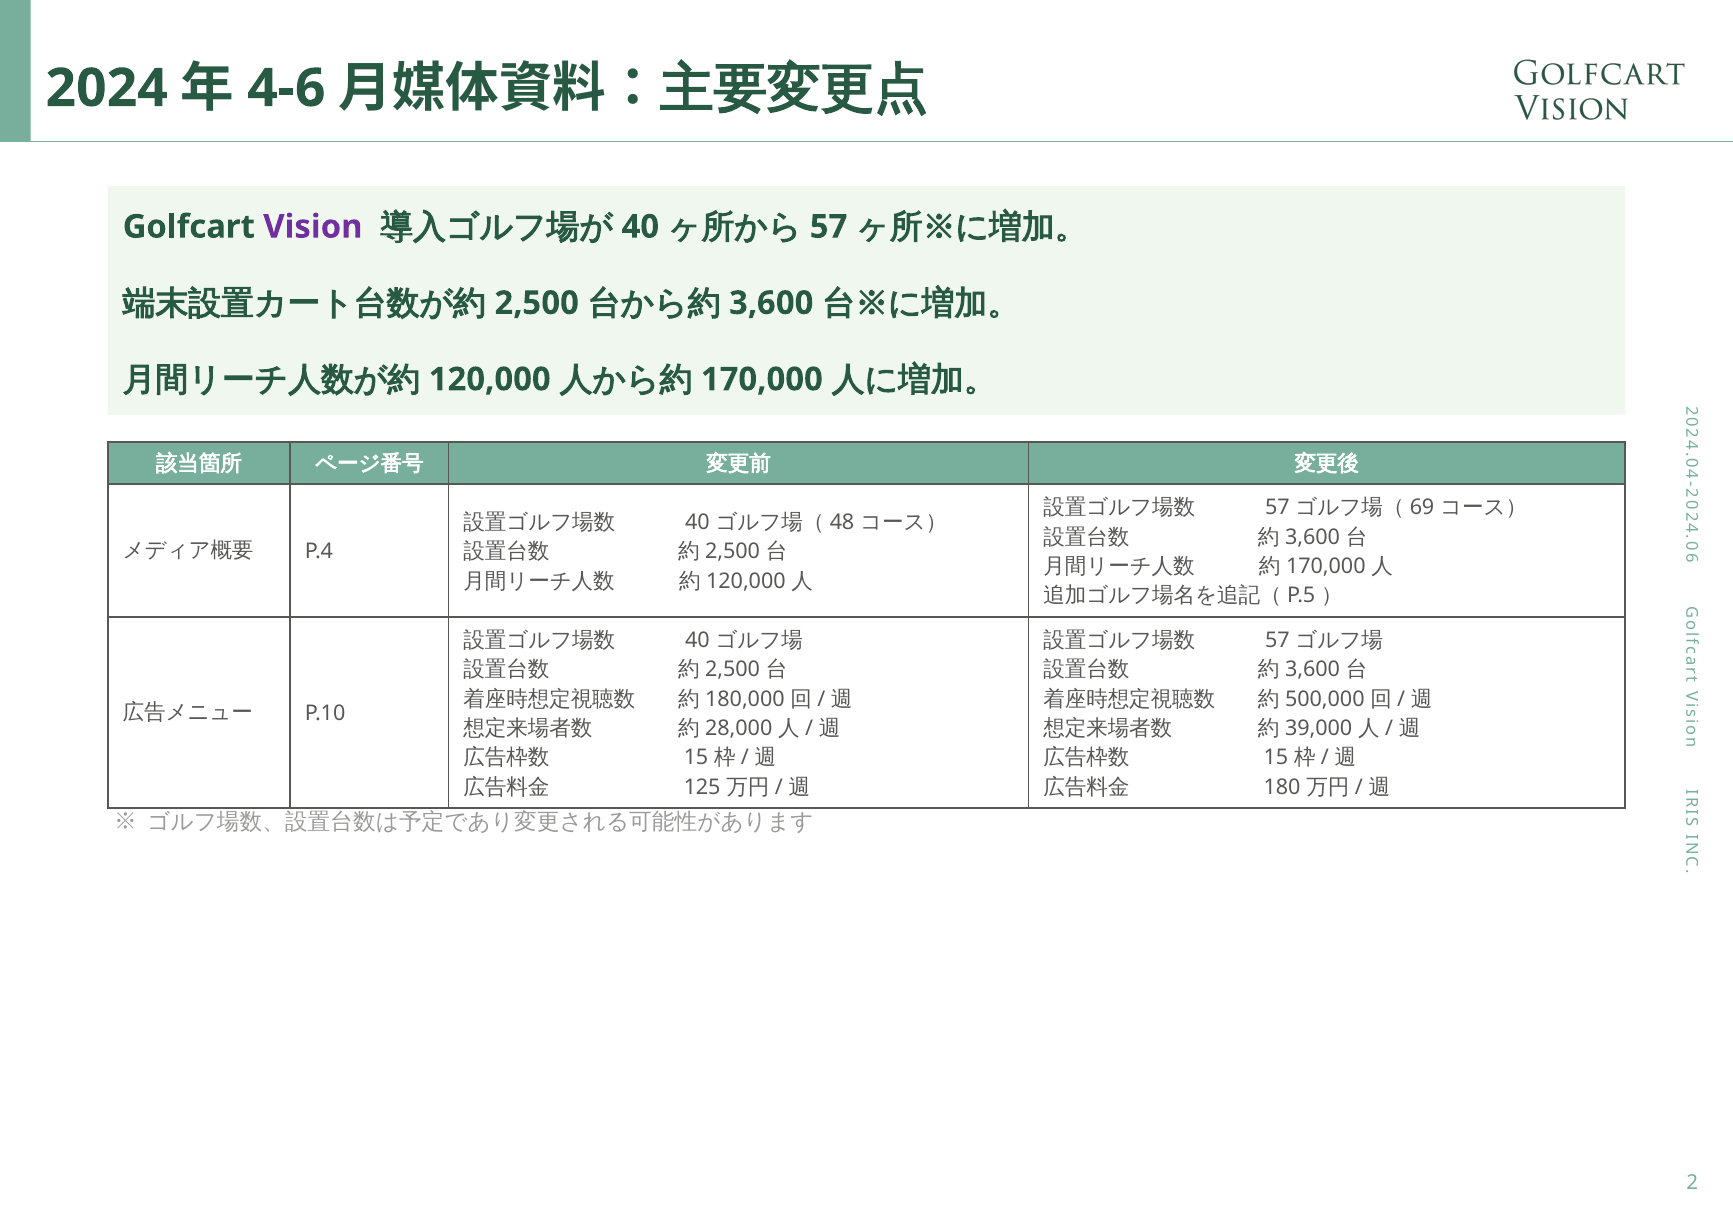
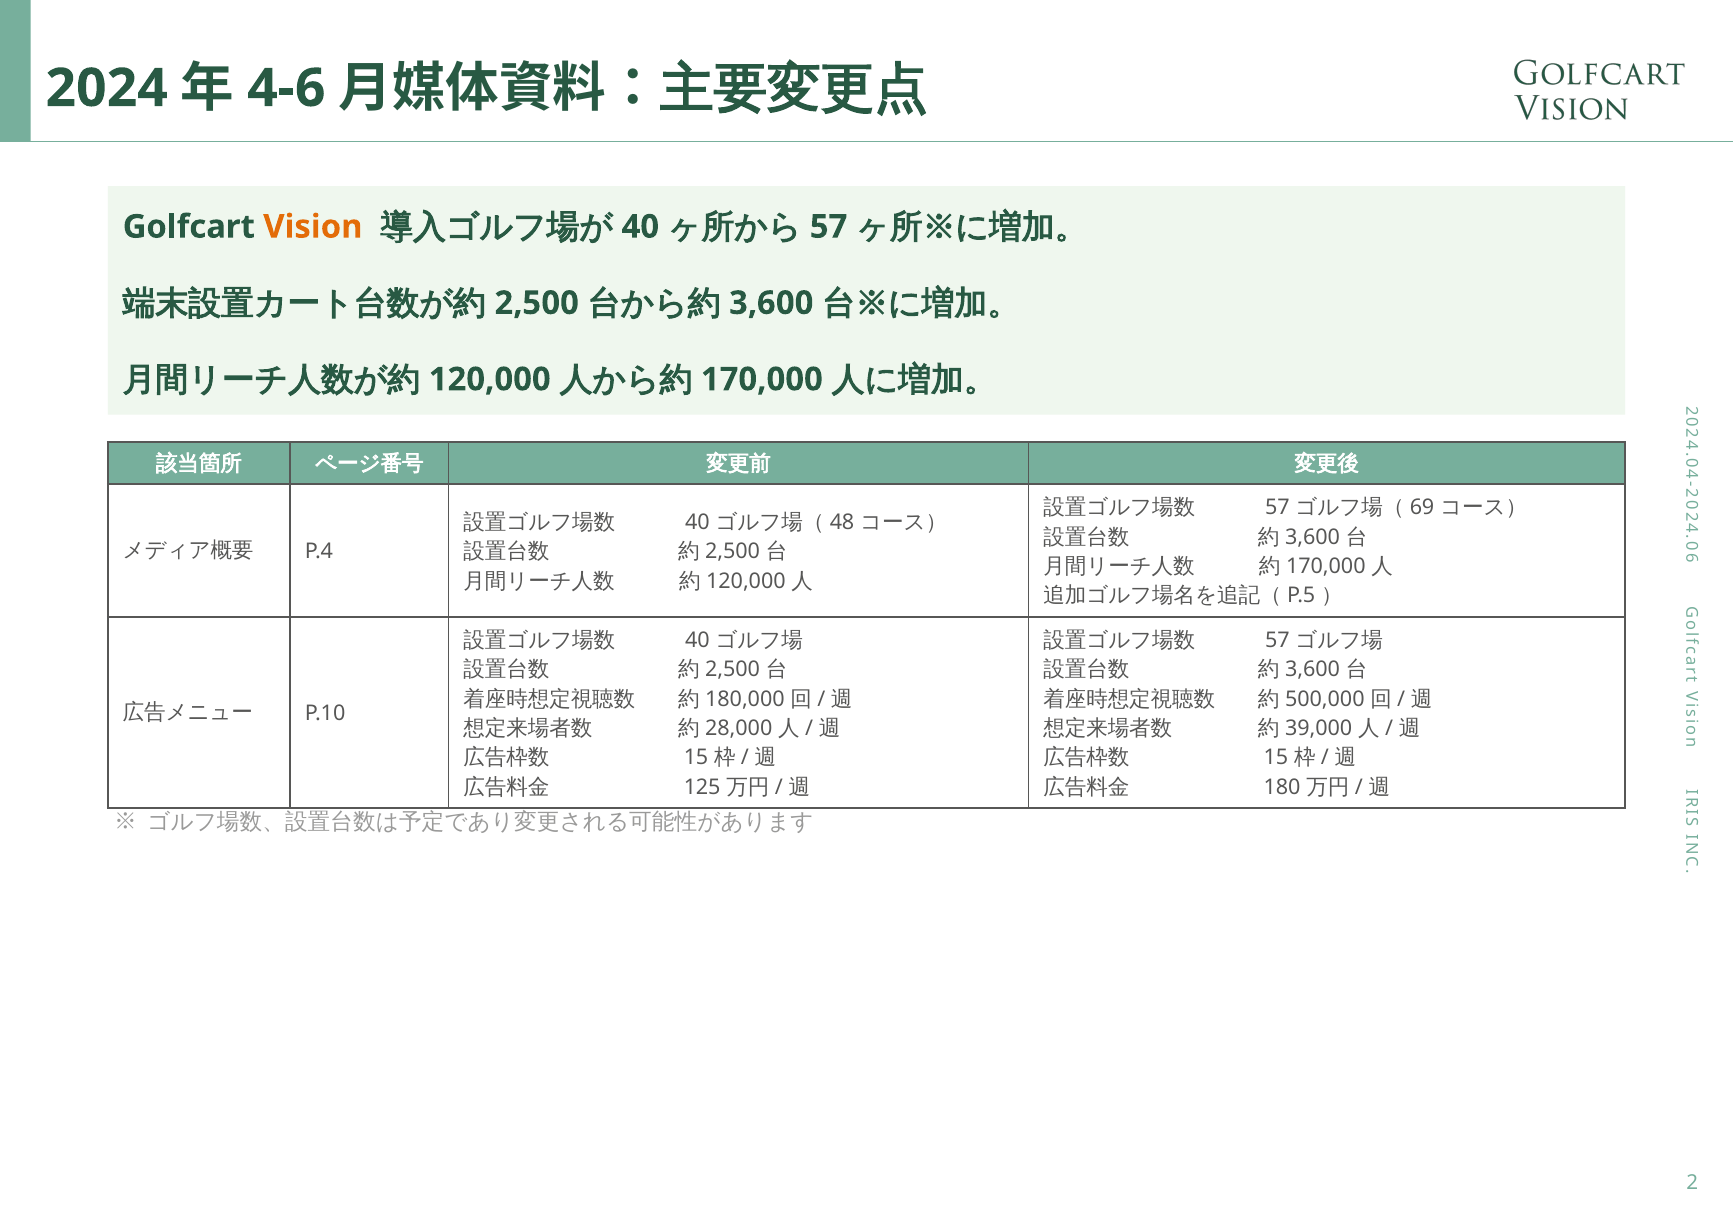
Vision colour: purple -> orange
